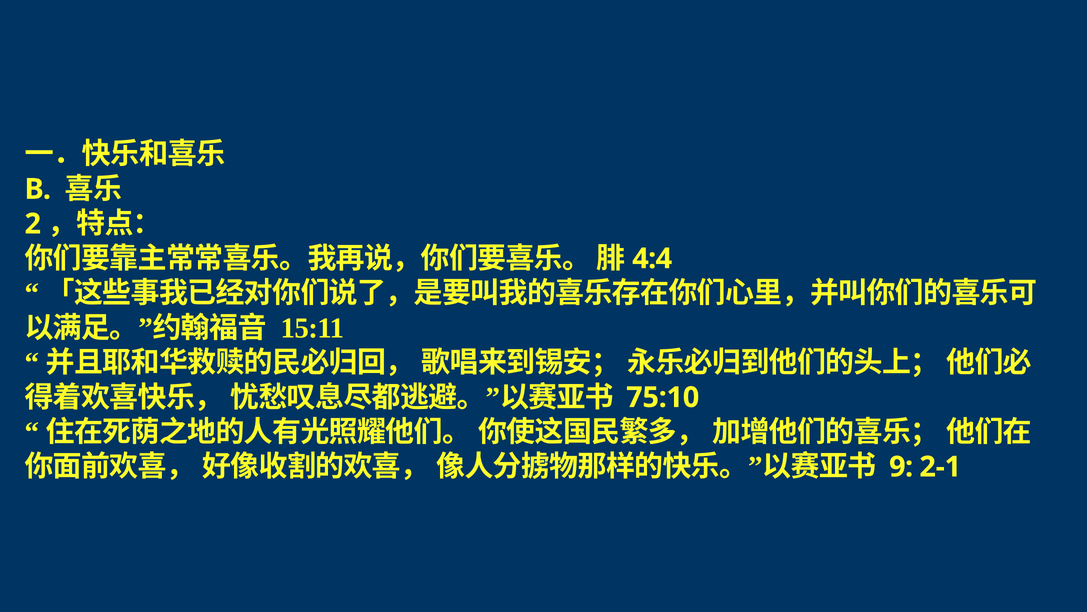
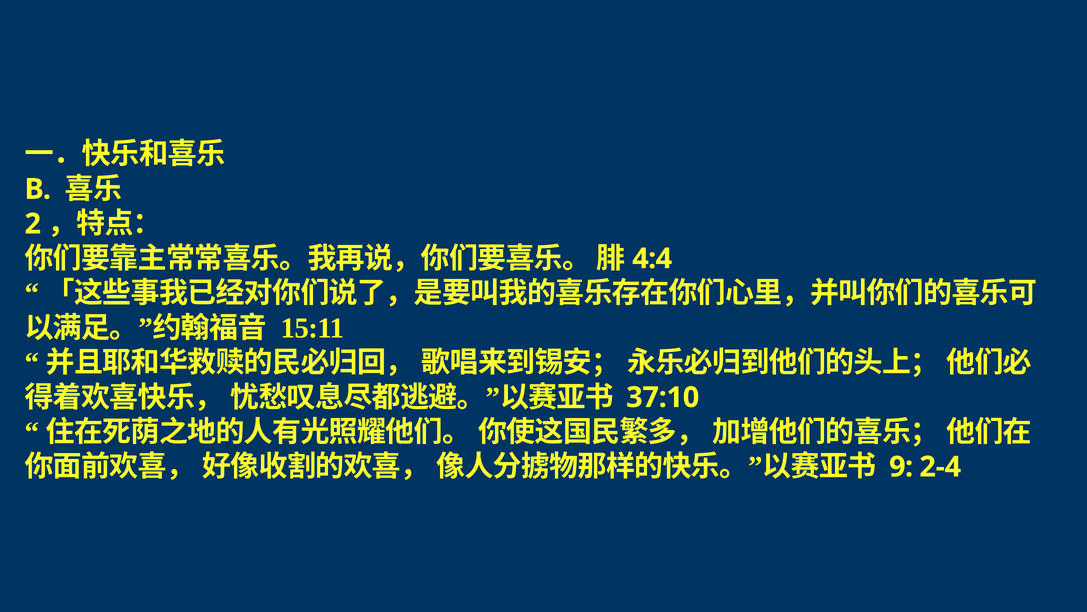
75:10: 75:10 -> 37:10
2-1: 2-1 -> 2-4
